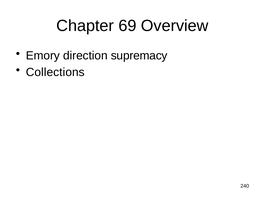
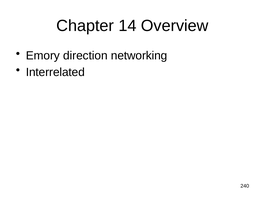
69: 69 -> 14
supremacy: supremacy -> networking
Collections: Collections -> Interrelated
